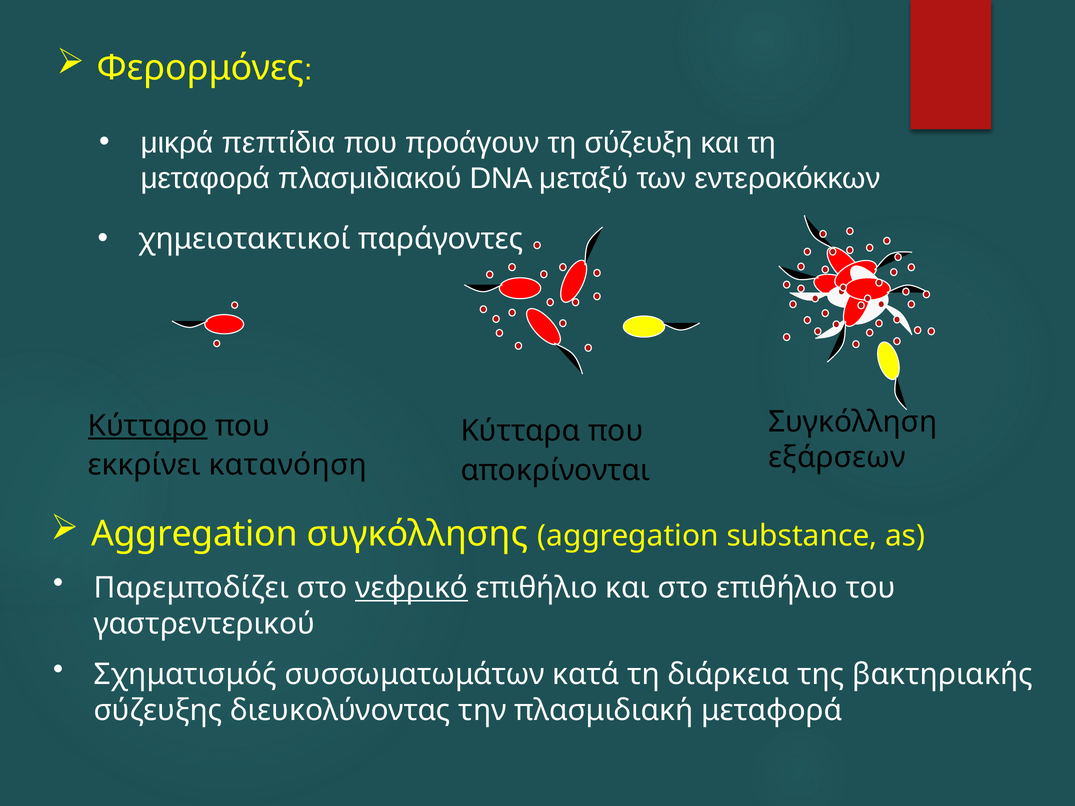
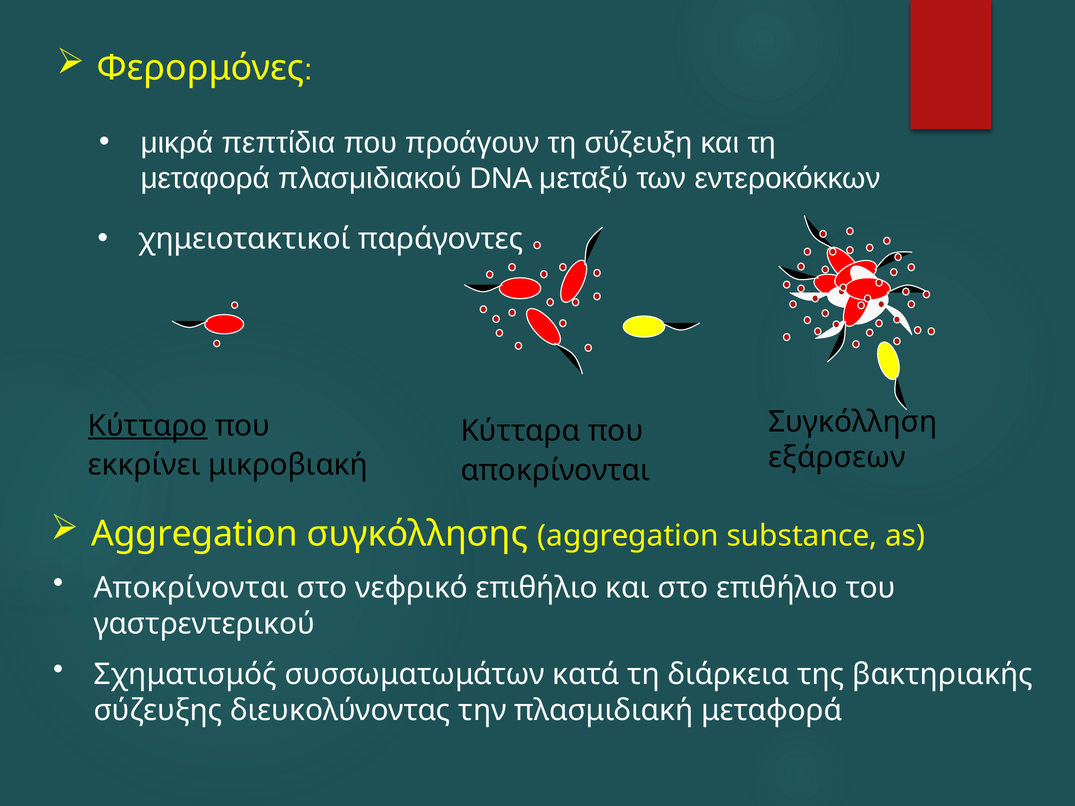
κατανόηση: κατανόηση -> μικροβιακή
Παρεμποδίζει at (191, 588): Παρεμποδίζει -> Αποκρίνονται
νεφρικό underline: present -> none
